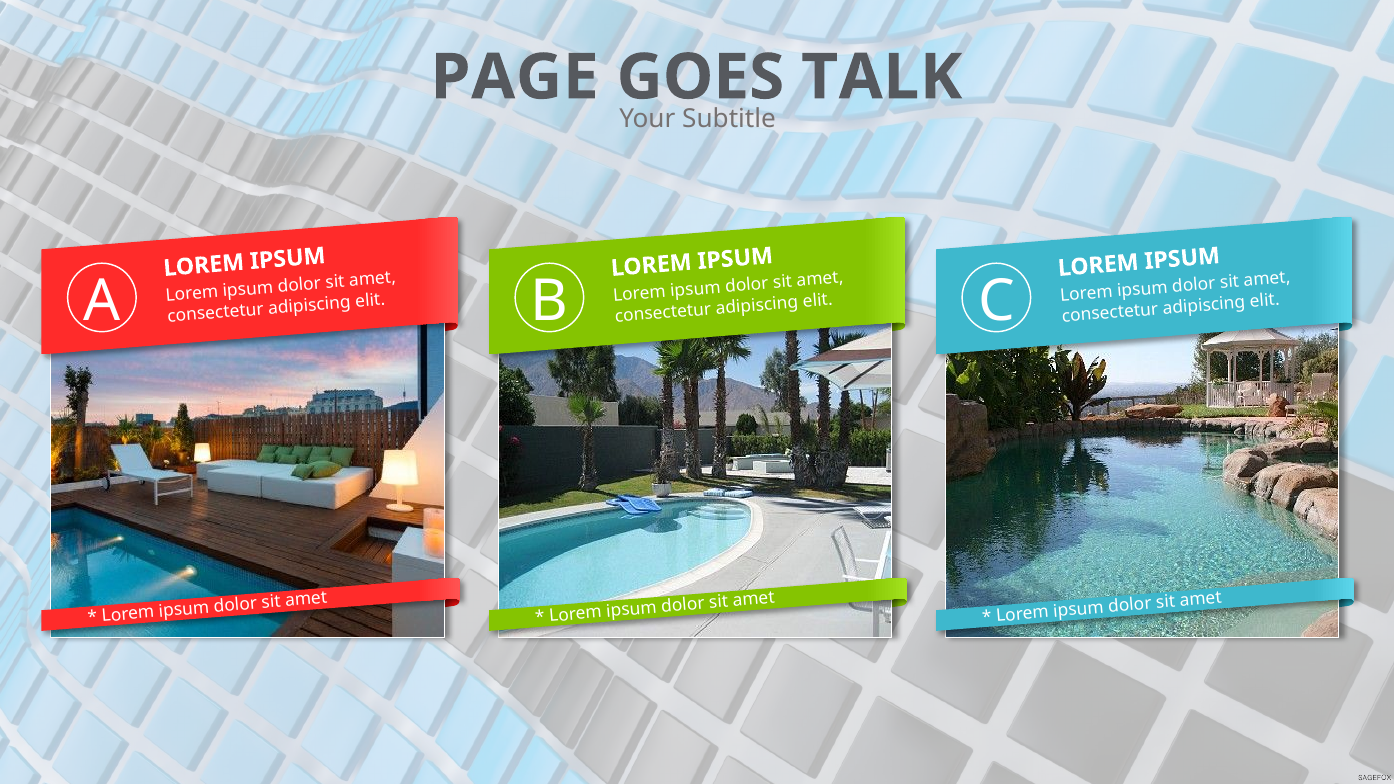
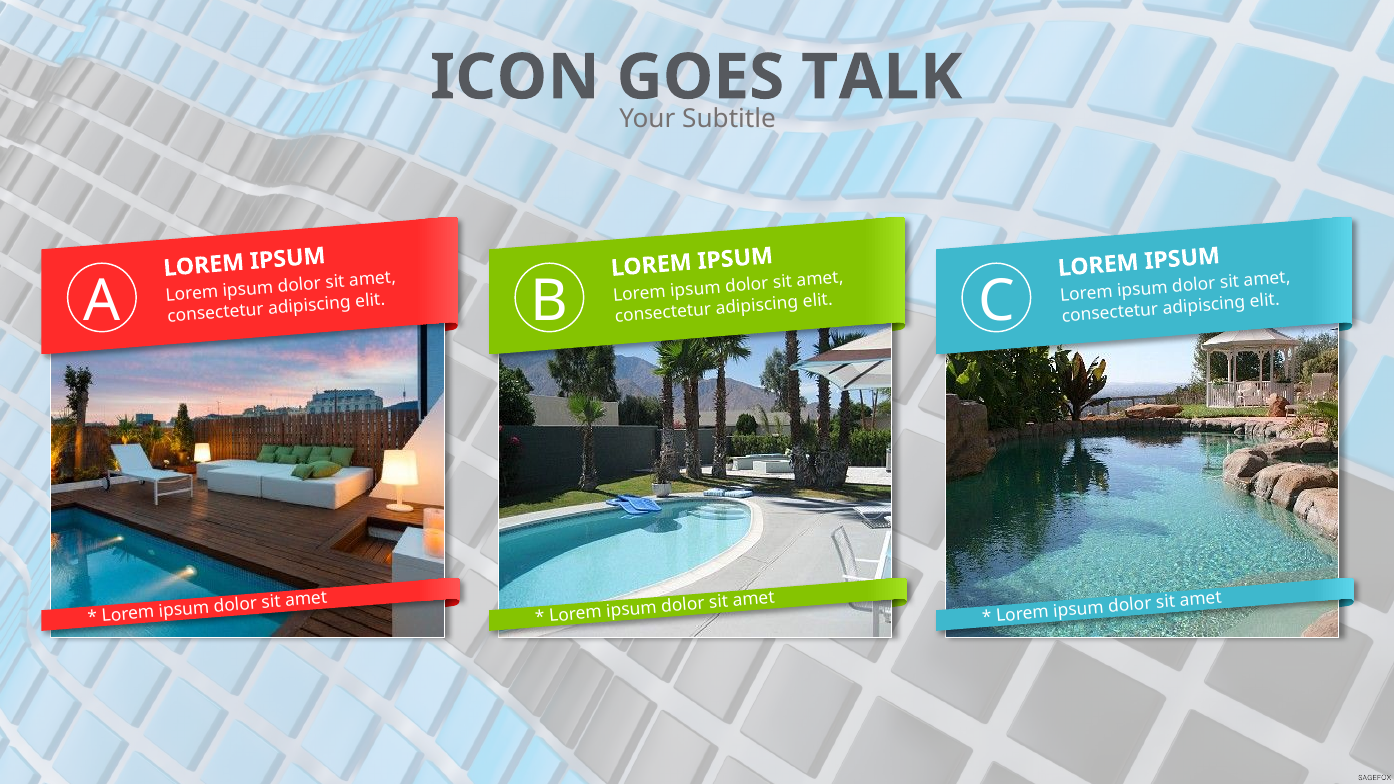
PAGE: PAGE -> ICON
